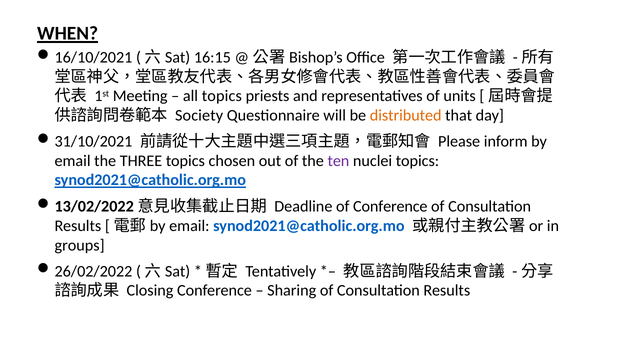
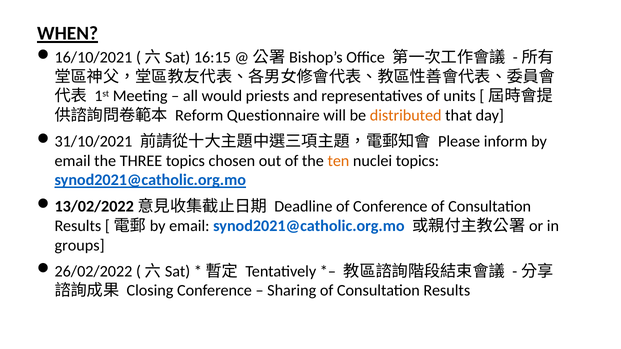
all topics: topics -> would
Society: Society -> Reform
ten colour: purple -> orange
